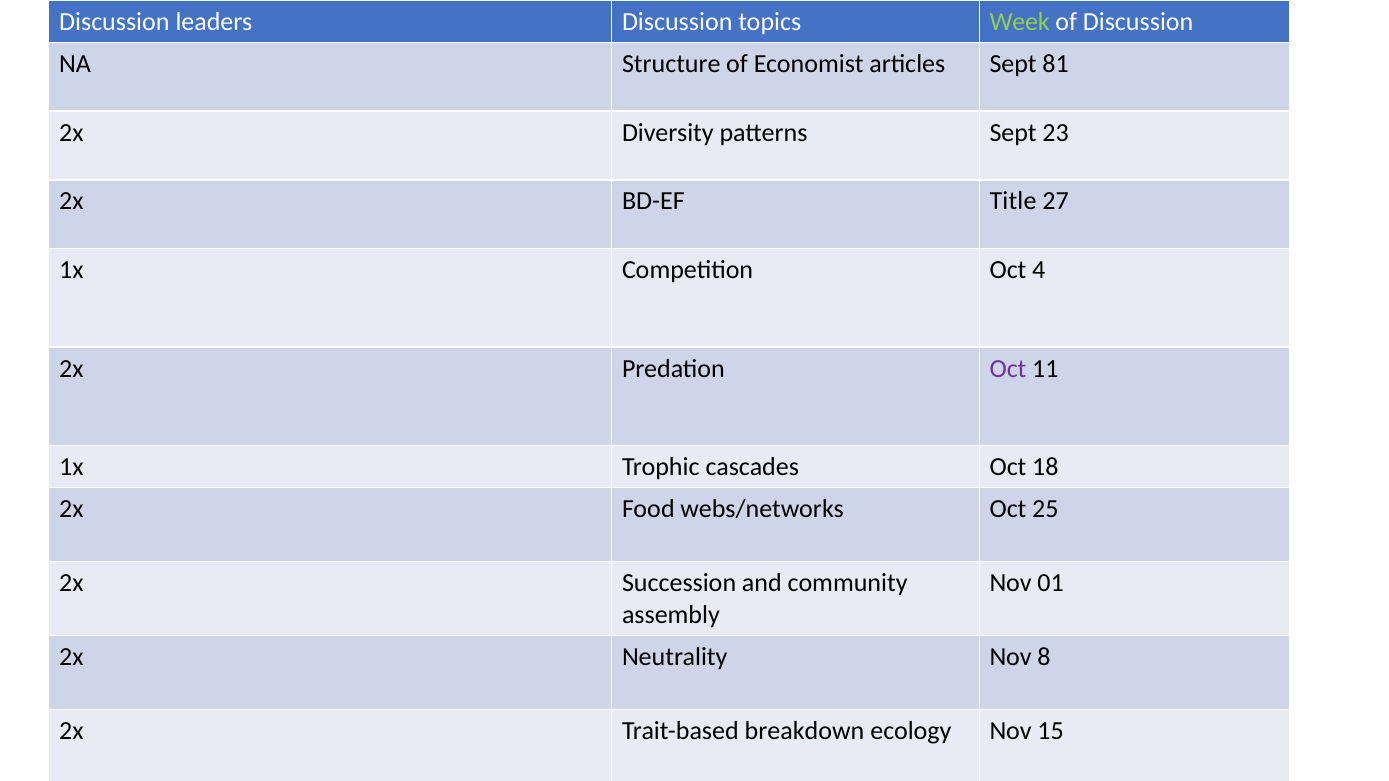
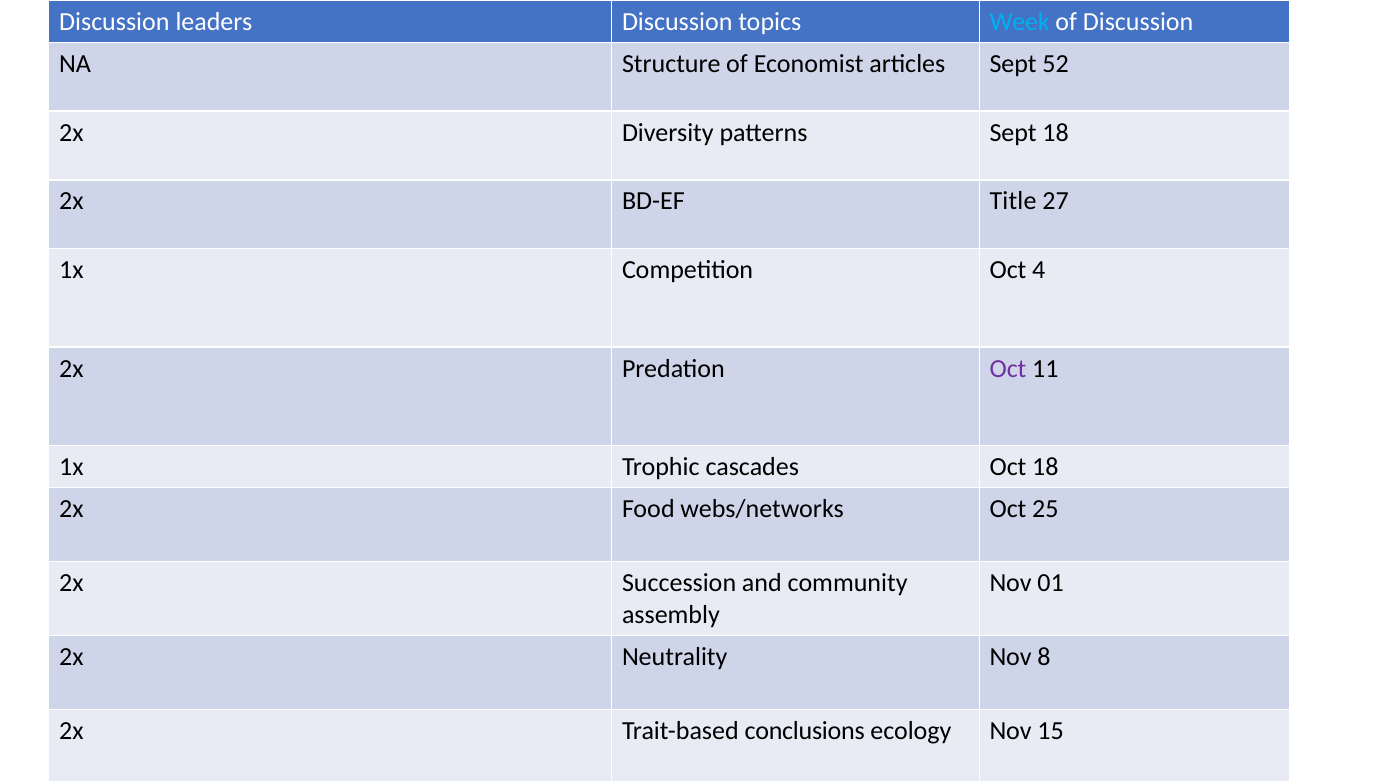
Week colour: light green -> light blue
81: 81 -> 52
Sept 23: 23 -> 18
breakdown: breakdown -> conclusions
